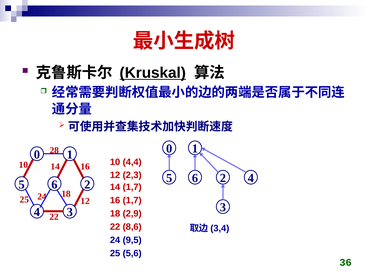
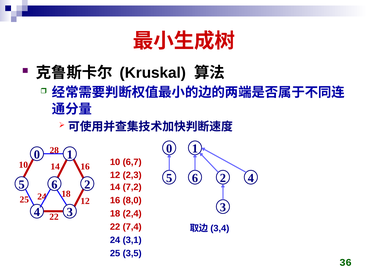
Kruskal underline: present -> none
4,4: 4,4 -> 6,7
14 1,7: 1,7 -> 7,2
16 1,7: 1,7 -> 8,0
2,9: 2,9 -> 2,4
8,6: 8,6 -> 7,4
9,5: 9,5 -> 3,1
5,6: 5,6 -> 3,5
